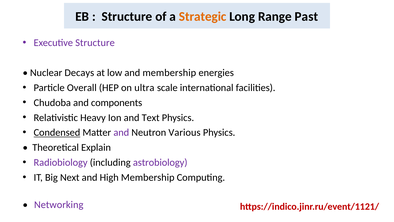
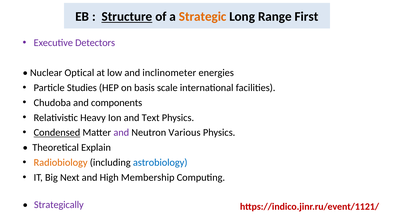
Structure at (127, 17) underline: none -> present
Past: Past -> First
Executive Structure: Structure -> Detectors
Decays: Decays -> Optical
and membership: membership -> inclinometer
Overall: Overall -> Studies
ultra: ultra -> basis
Radiobiology colour: purple -> orange
astrobiology colour: purple -> blue
Networking: Networking -> Strategically
